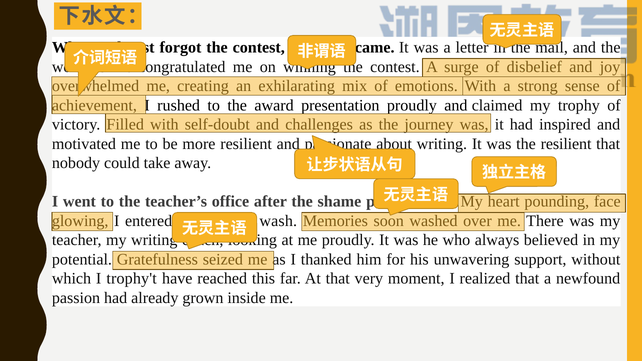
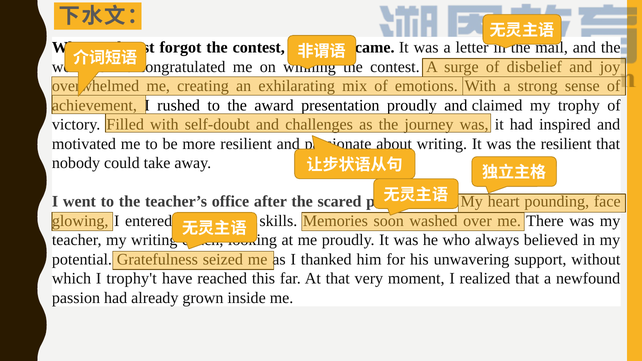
shame: shame -> scared
wash: wash -> skills
